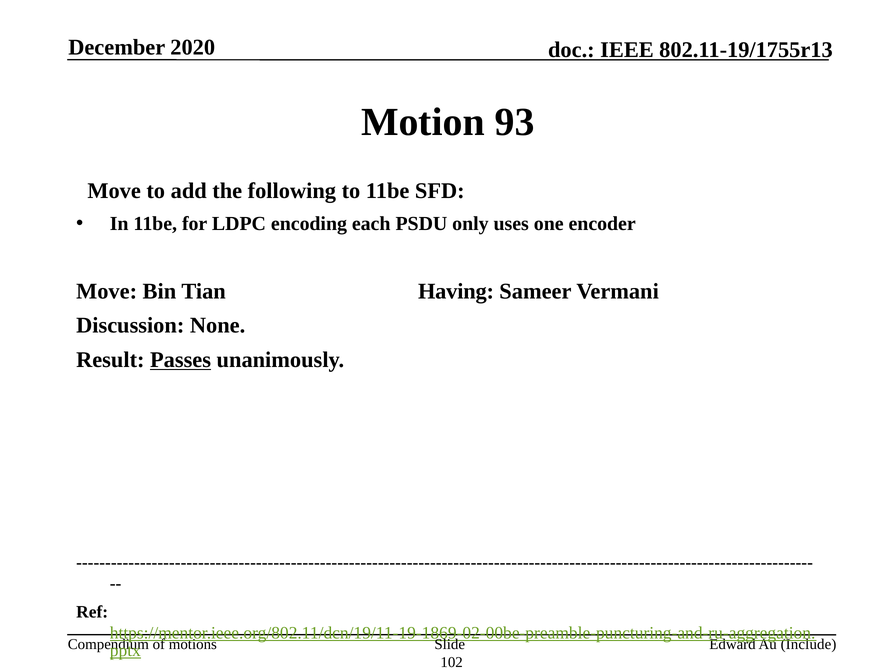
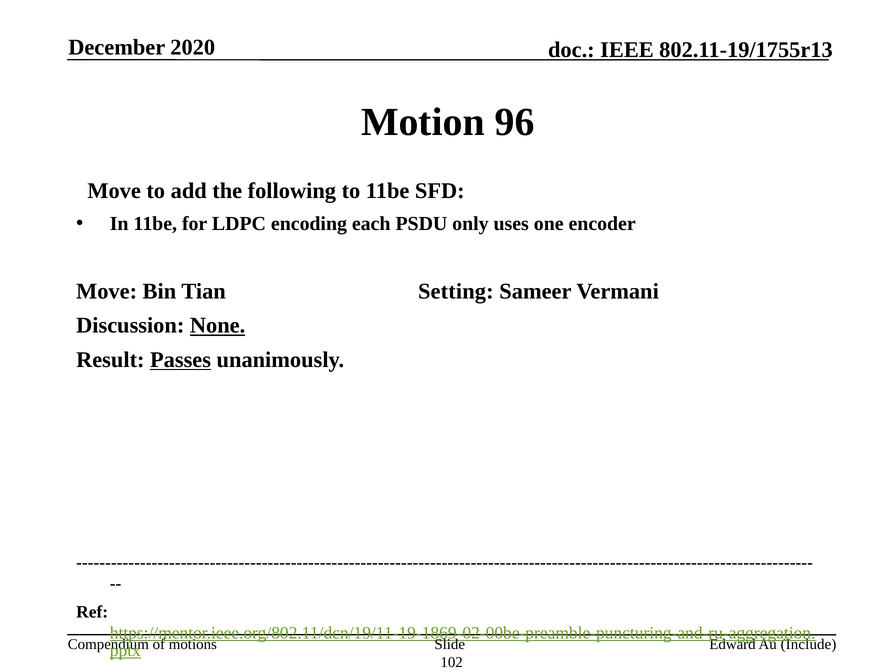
93: 93 -> 96
Having: Having -> Setting
None underline: none -> present
